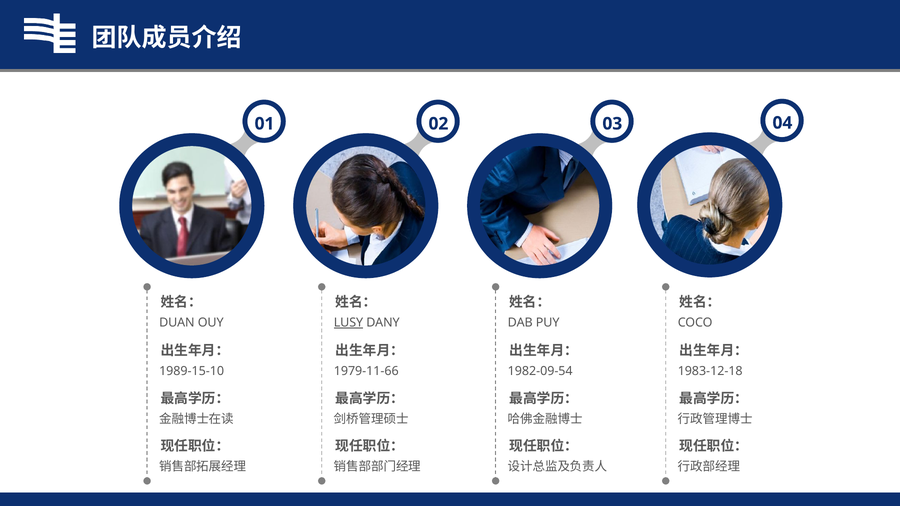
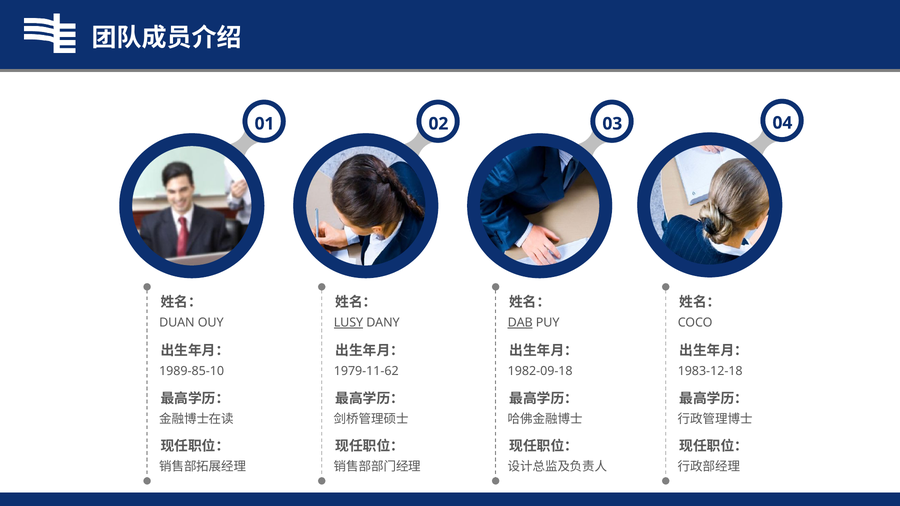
DAB underline: none -> present
1989-15-10: 1989-15-10 -> 1989-85-10
1979-11-66: 1979-11-66 -> 1979-11-62
1982-09-54: 1982-09-54 -> 1982-09-18
